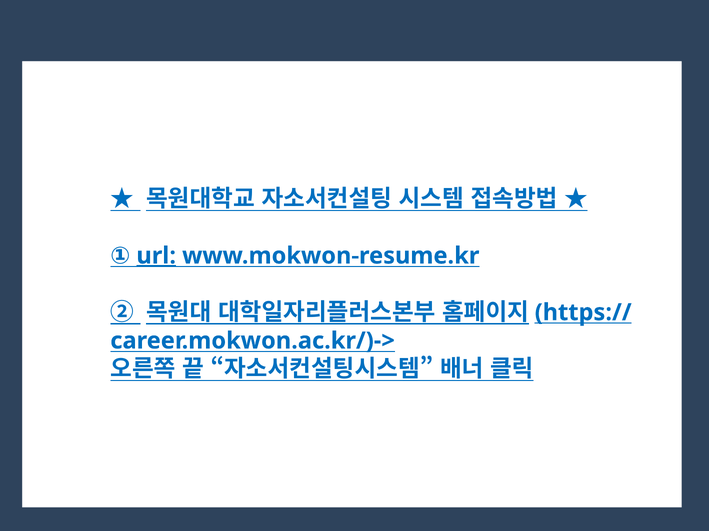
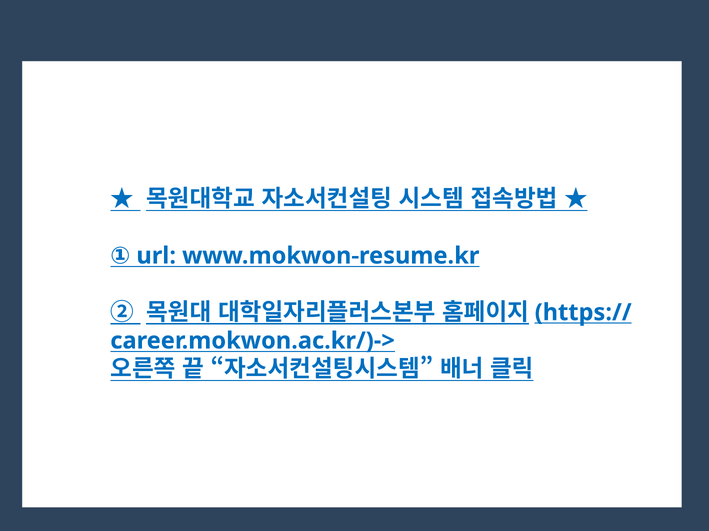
url underline: present -> none
